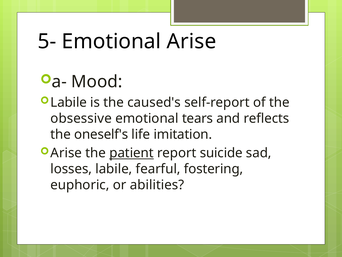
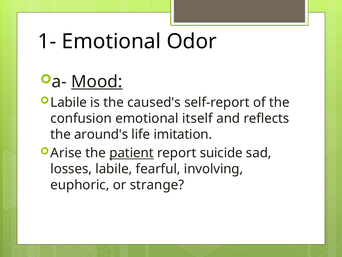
5-: 5- -> 1-
Emotional Arise: Arise -> Odor
Mood underline: none -> present
obsessive: obsessive -> confusion
tears: tears -> itself
oneself's: oneself's -> around's
fostering: fostering -> involving
abilities: abilities -> strange
